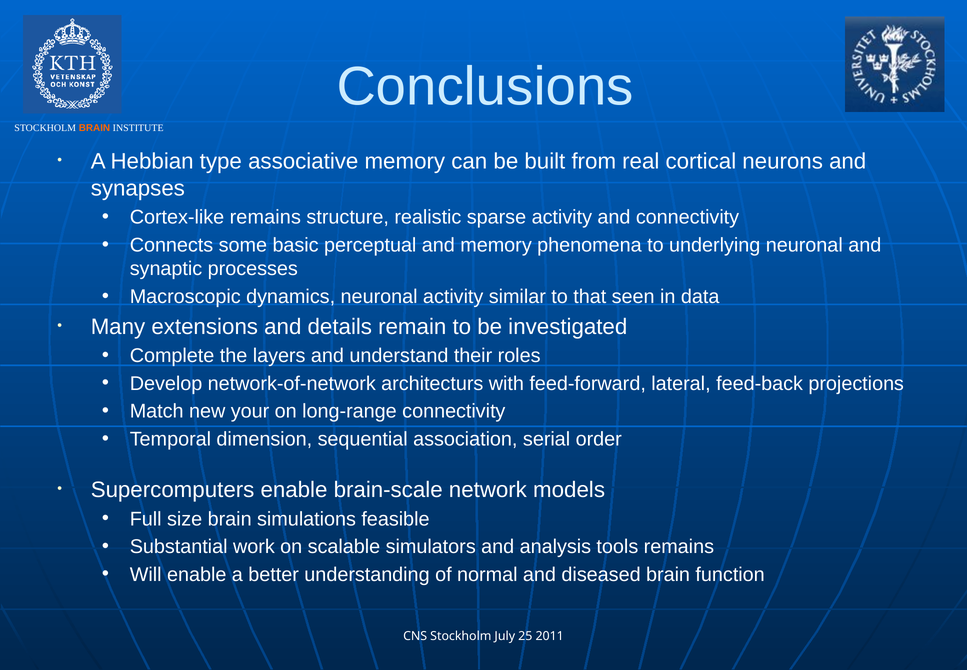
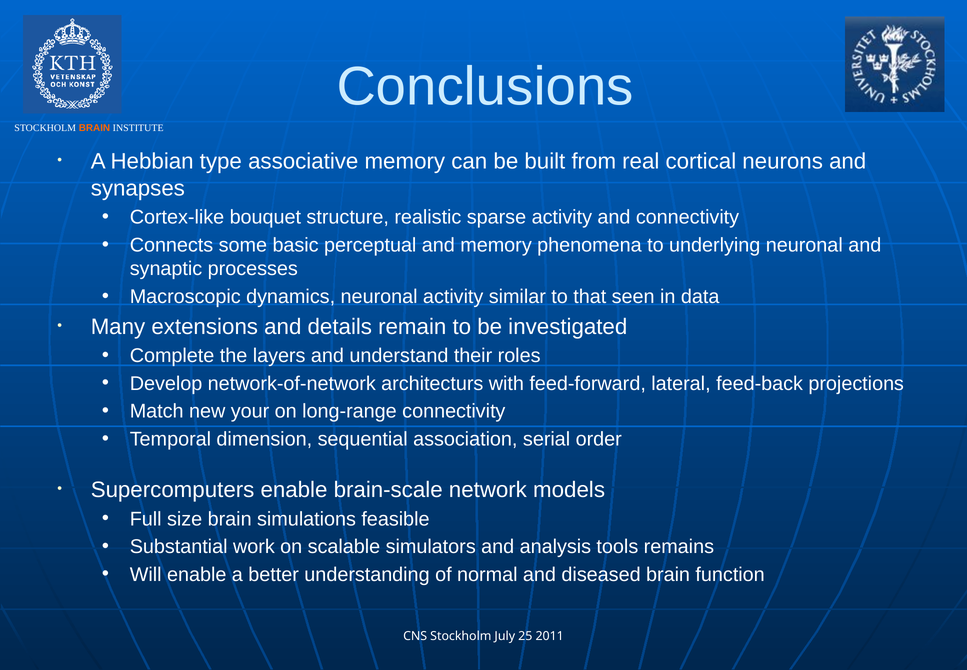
Cortex-like remains: remains -> bouquet
